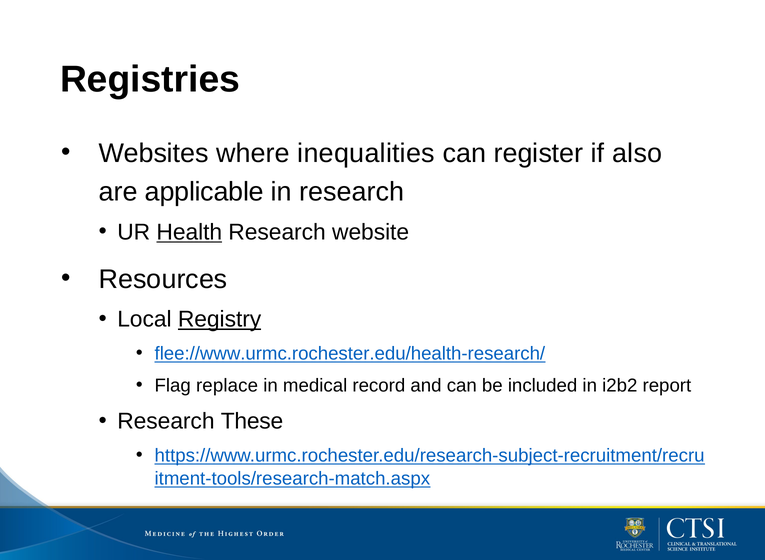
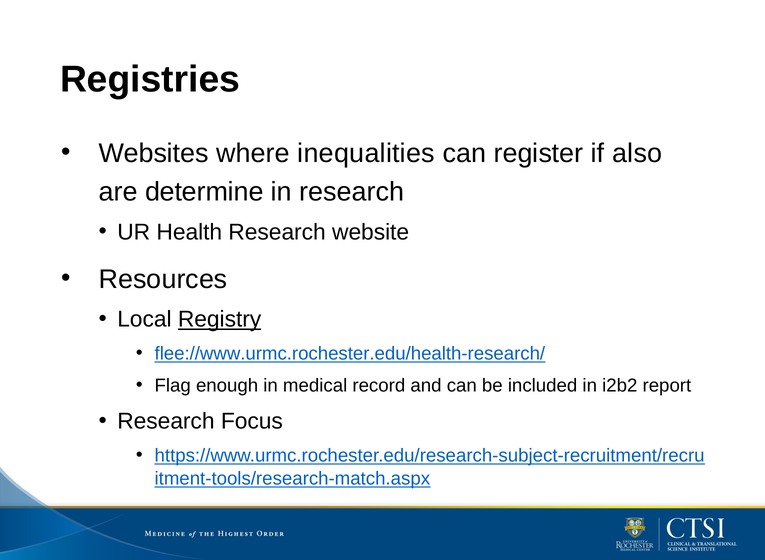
applicable: applicable -> determine
Health underline: present -> none
replace: replace -> enough
These: These -> Focus
